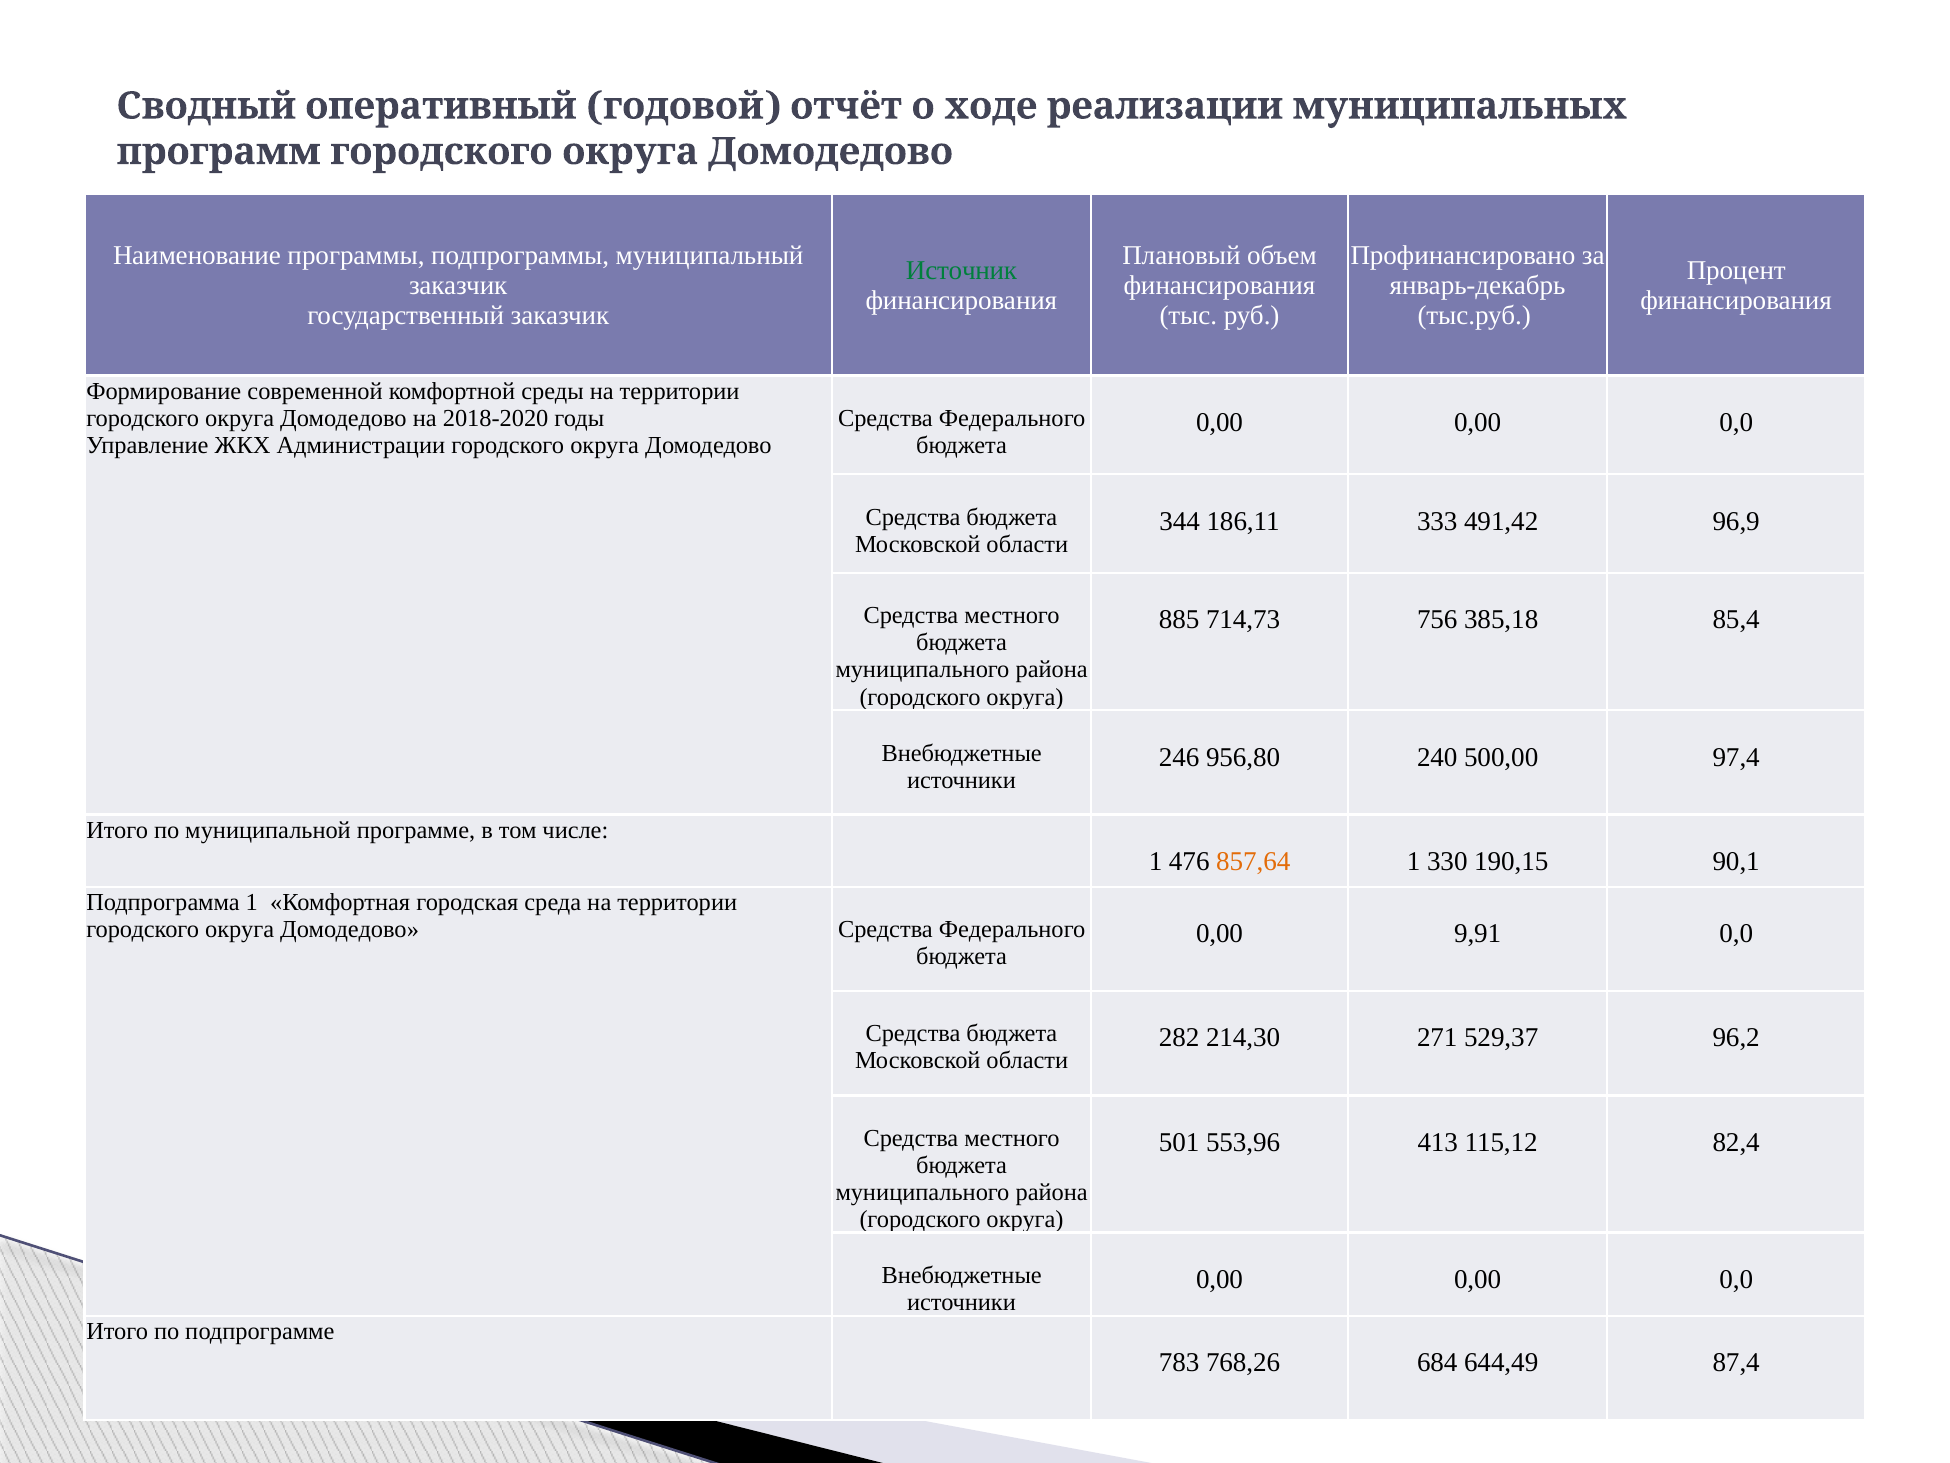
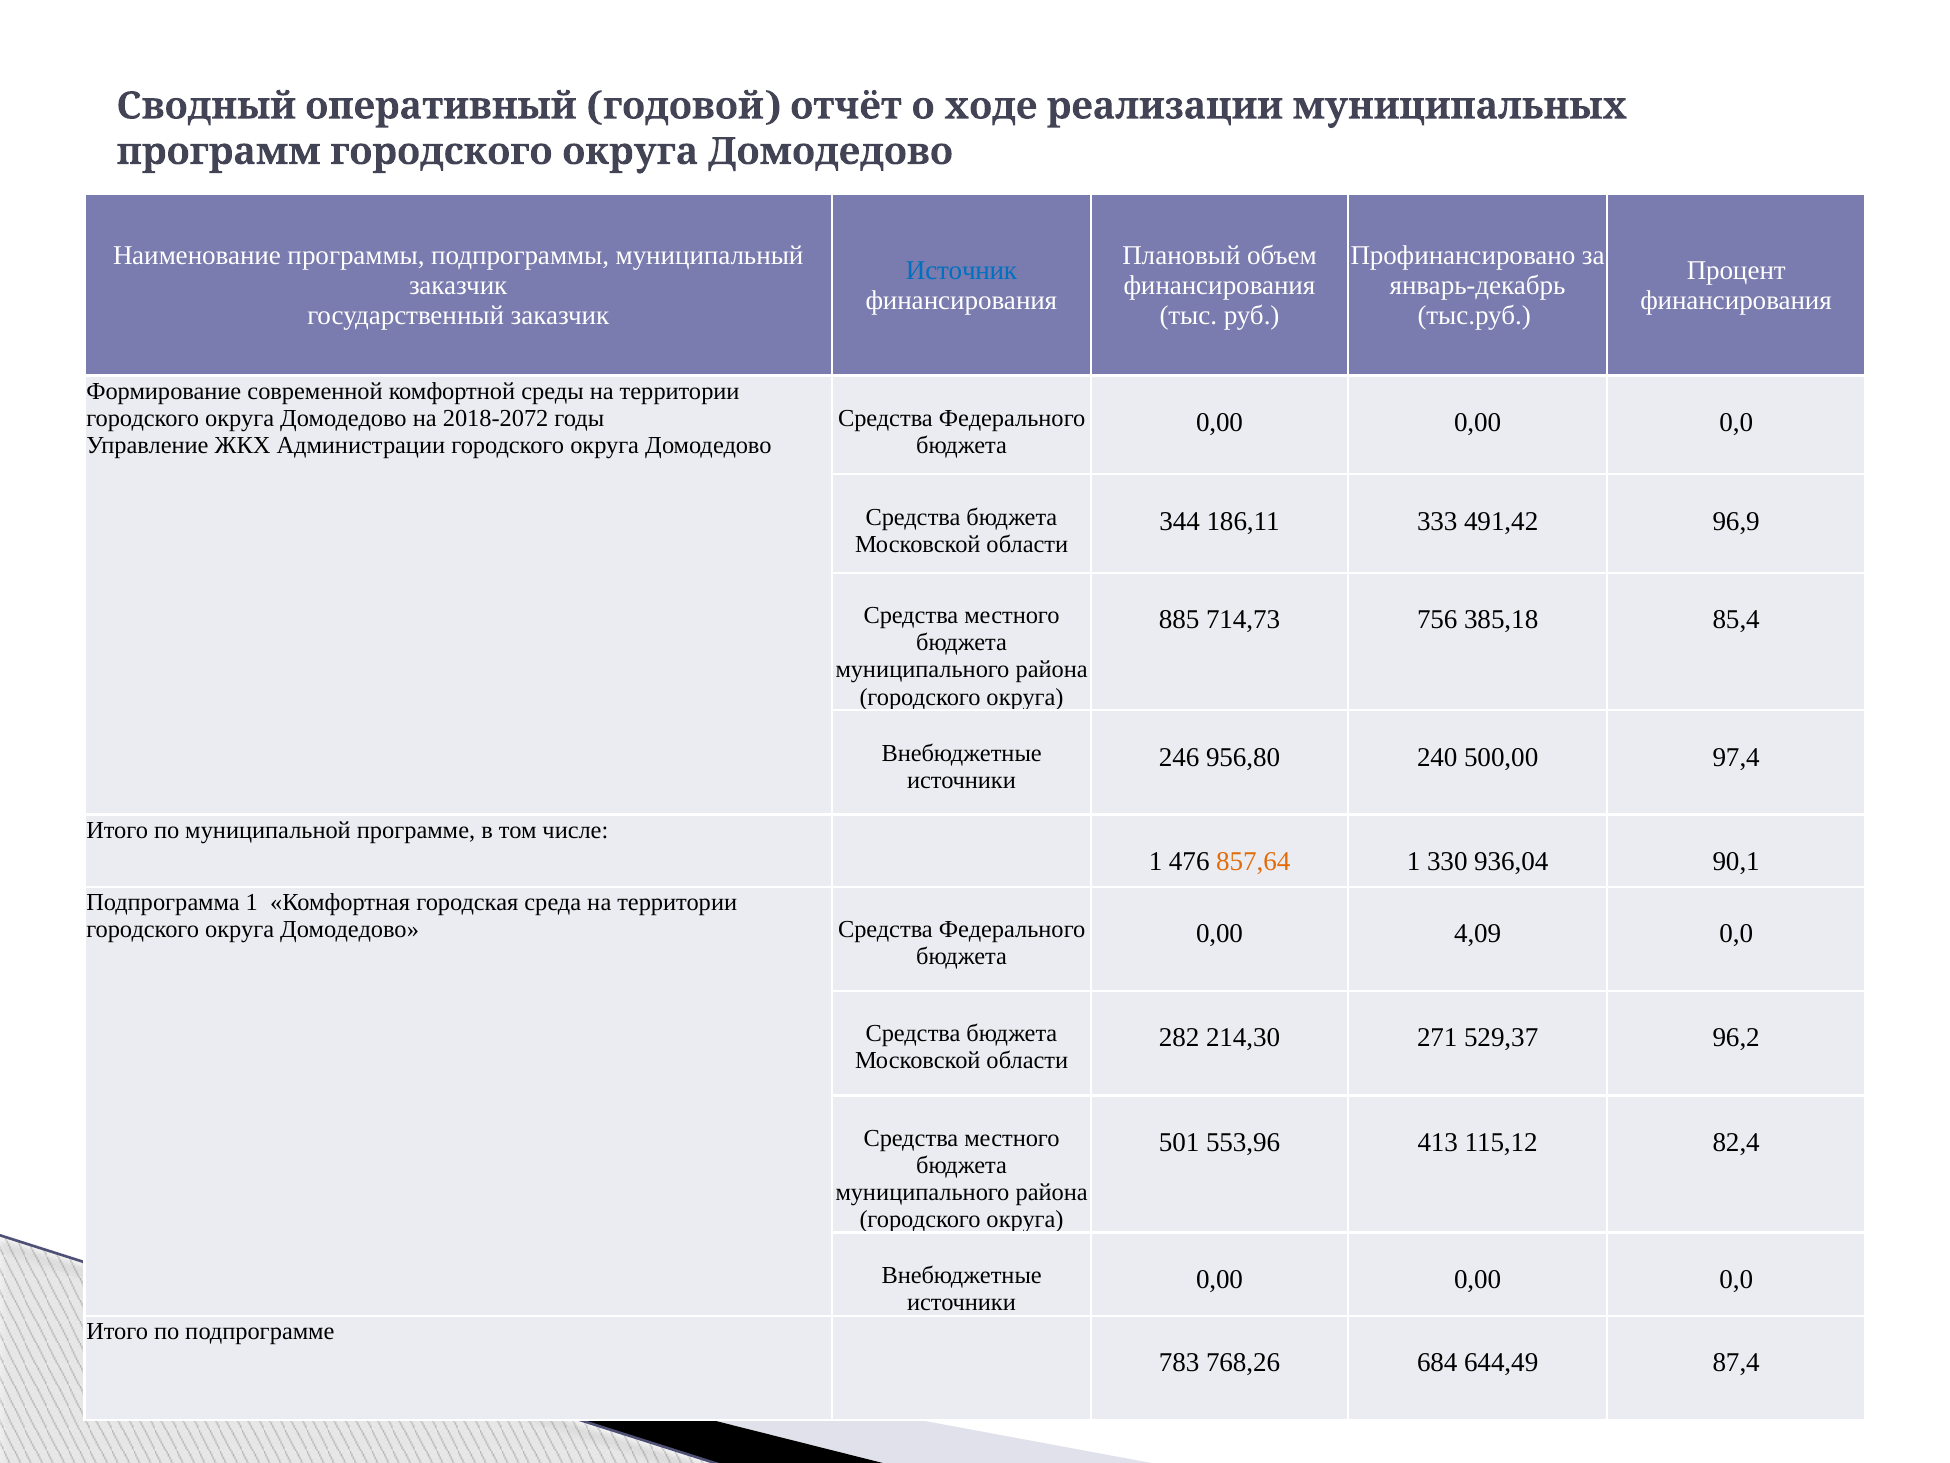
Источник colour: green -> blue
2018-2020: 2018-2020 -> 2018-2072
190,15: 190,15 -> 936,04
9,91: 9,91 -> 4,09
